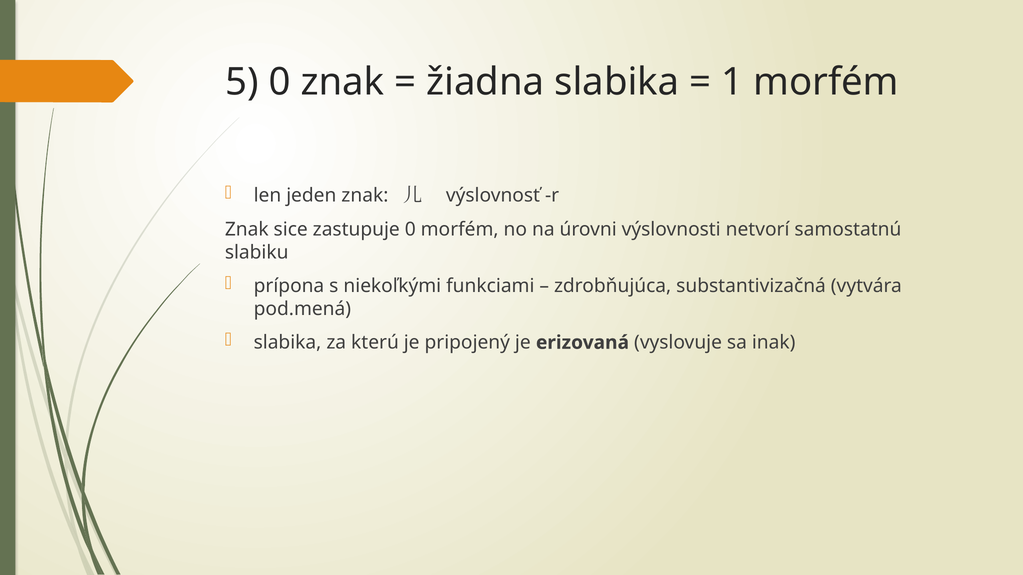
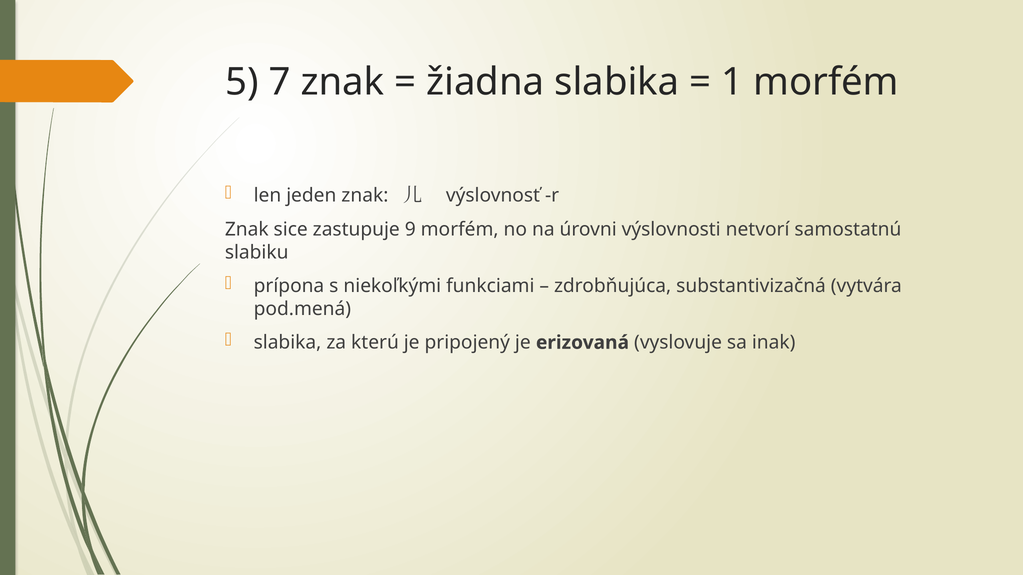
5 0: 0 -> 7
zastupuje 0: 0 -> 9
